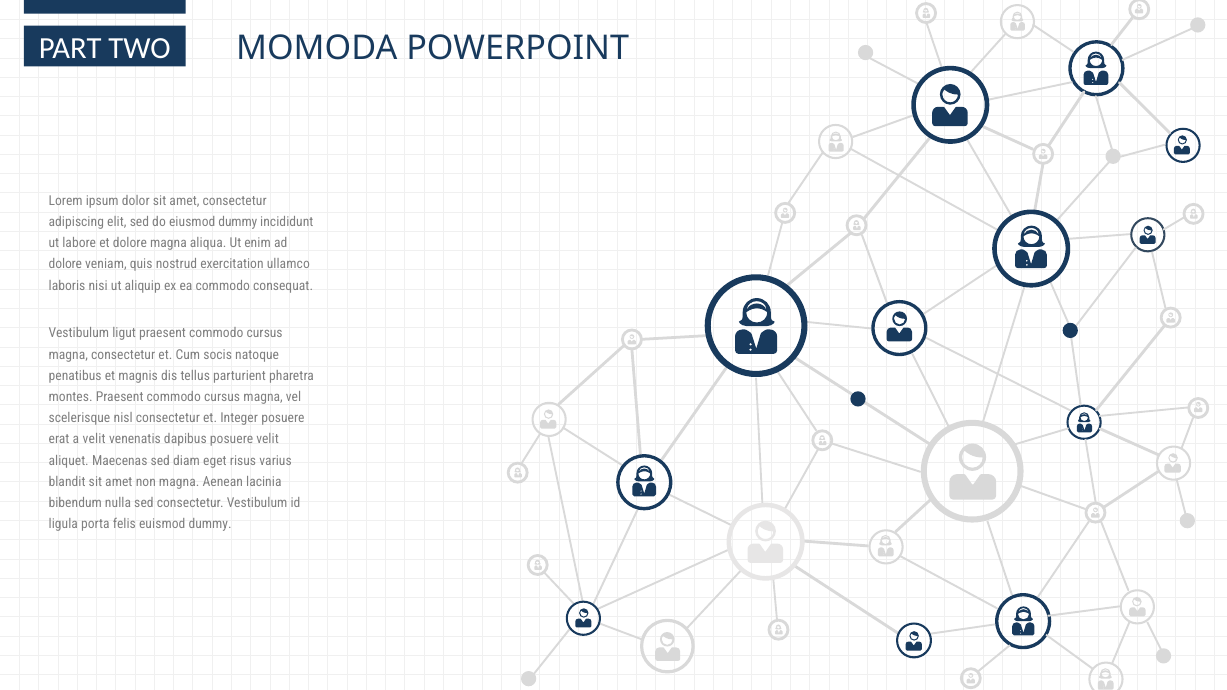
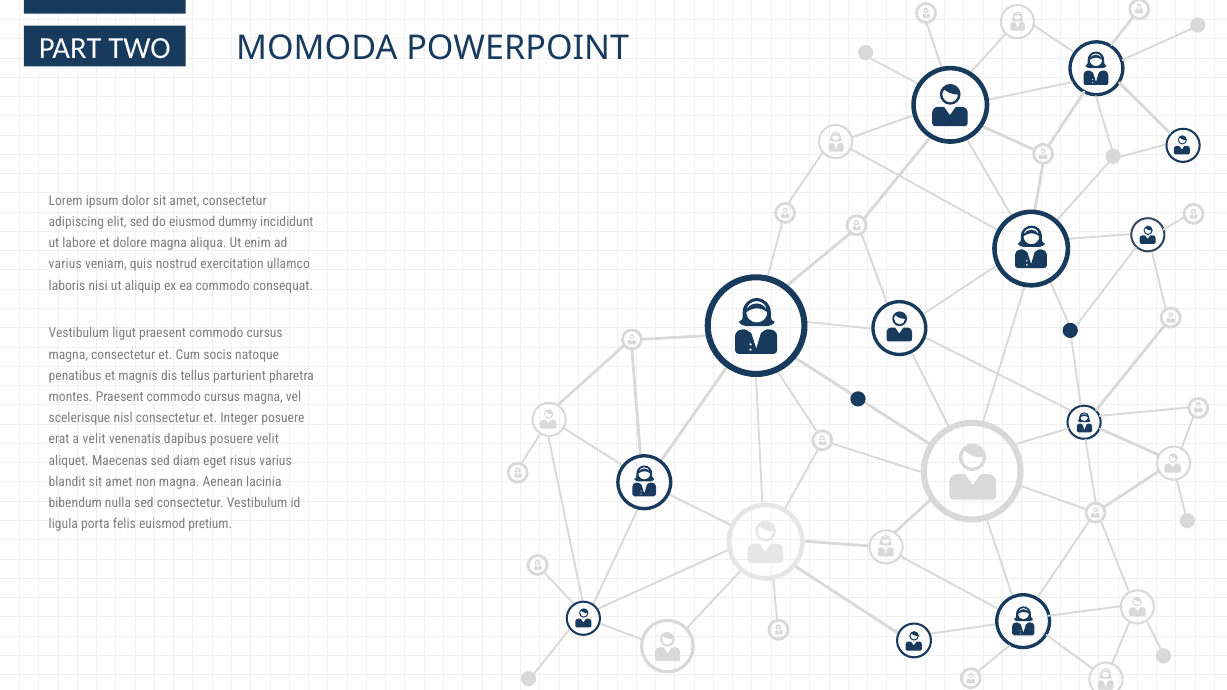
dolore at (65, 264): dolore -> varius
euismod dummy: dummy -> pretium
